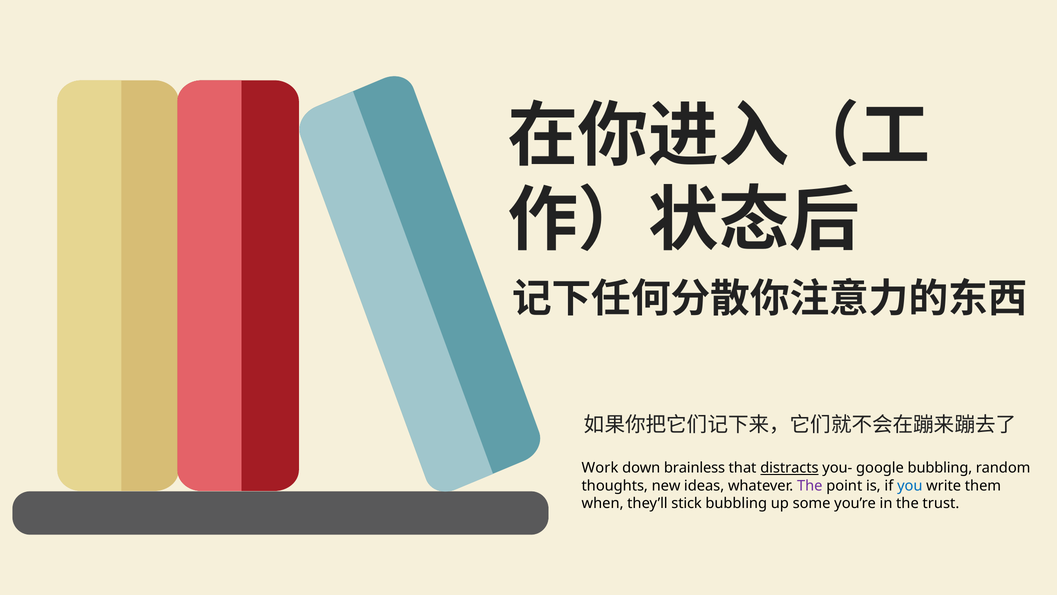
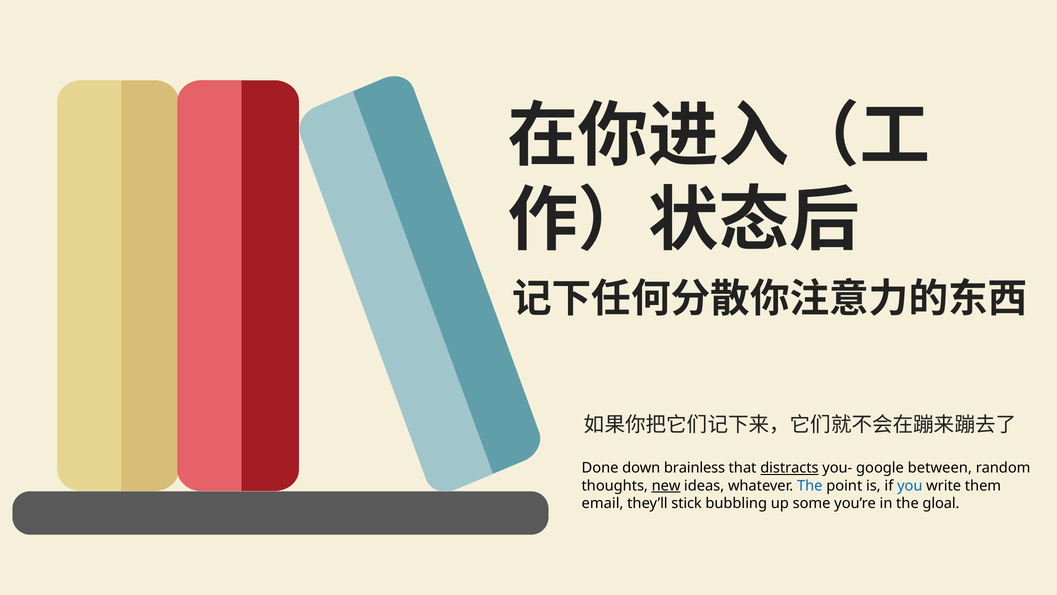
Work: Work -> Done
google bubbling: bubbling -> between
new underline: none -> present
The at (810, 485) colour: purple -> blue
when: when -> email
trust: trust -> gloal
